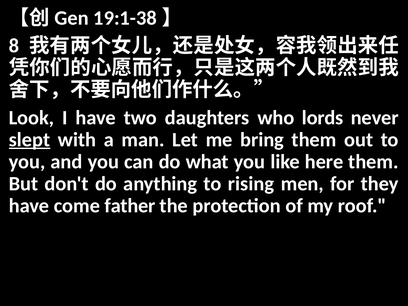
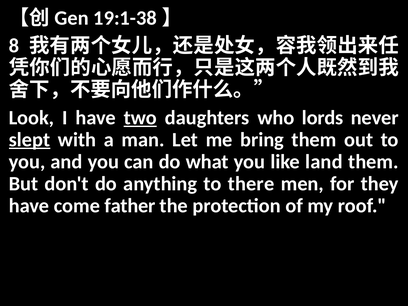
two underline: none -> present
here: here -> land
rising: rising -> there
